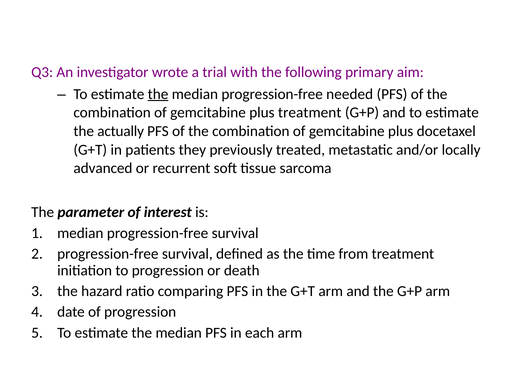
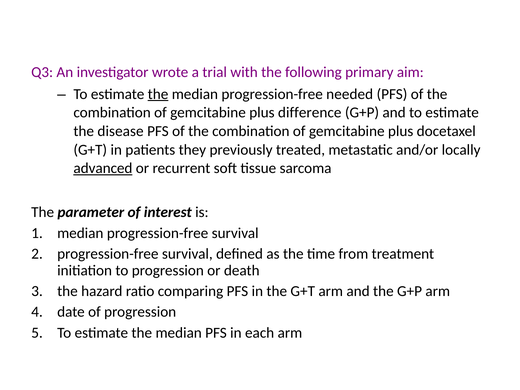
plus treatment: treatment -> difference
actually: actually -> disease
advanced underline: none -> present
